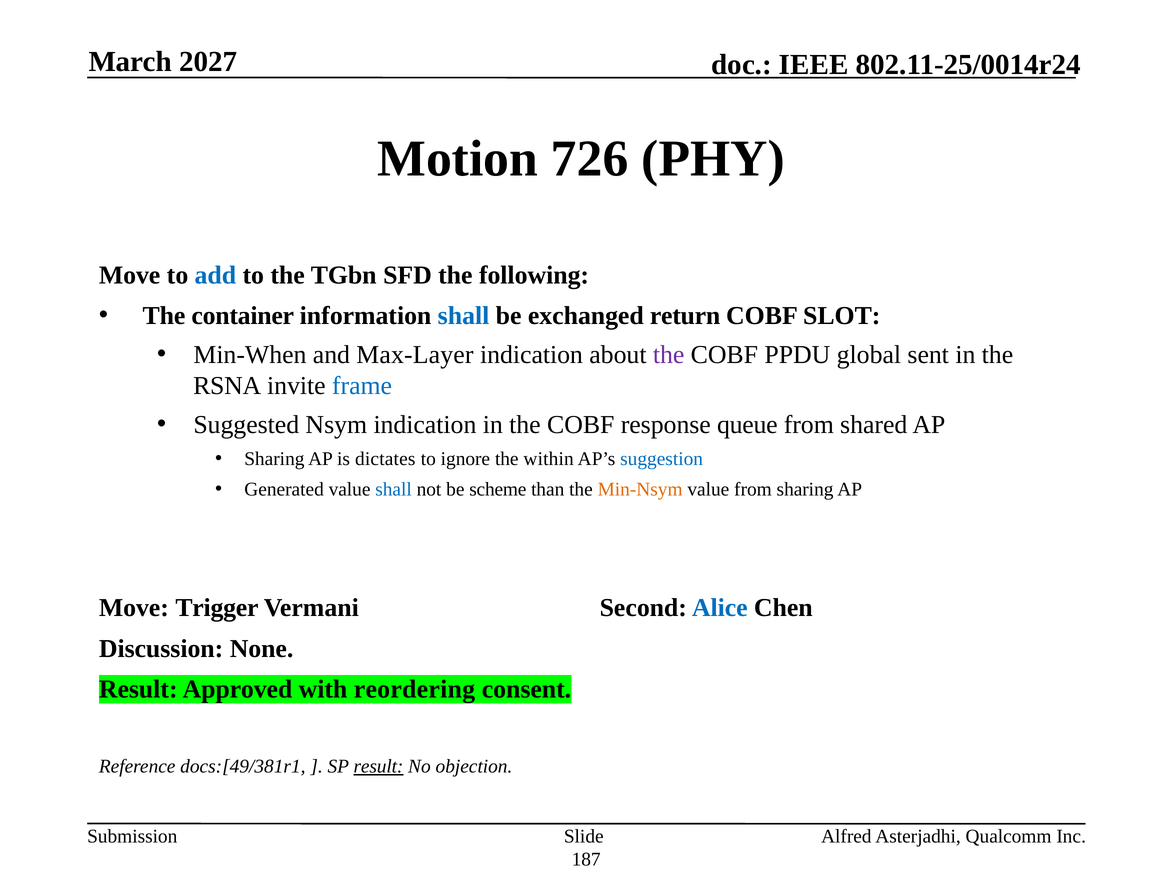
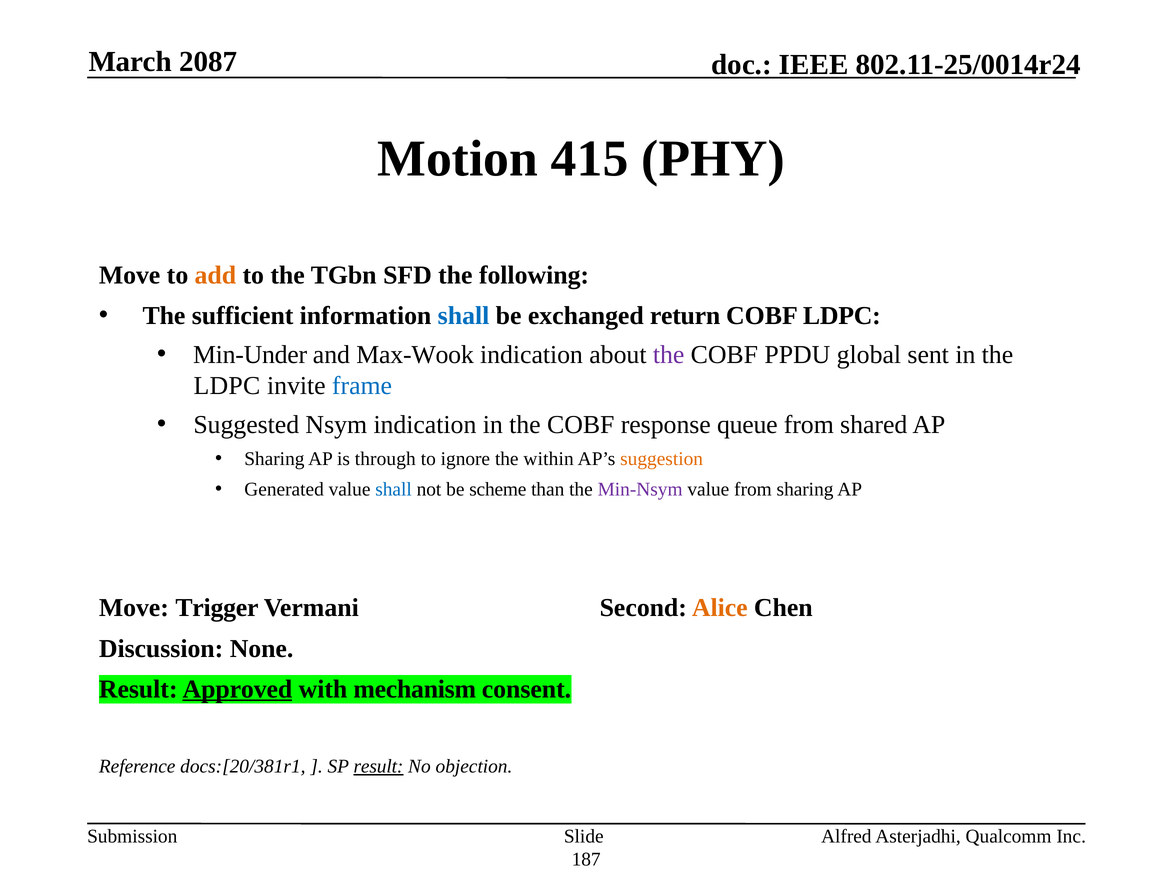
2027: 2027 -> 2087
726: 726 -> 415
add colour: blue -> orange
container: container -> sufficient
COBF SLOT: SLOT -> LDPC
Min-When: Min-When -> Min-Under
Max-Layer: Max-Layer -> Max-Wook
RSNA at (227, 386): RSNA -> LDPC
dictates: dictates -> through
suggestion colour: blue -> orange
Min-Nsym colour: orange -> purple
Alice colour: blue -> orange
Approved underline: none -> present
reordering: reordering -> mechanism
docs:[49/381r1: docs:[49/381r1 -> docs:[20/381r1
